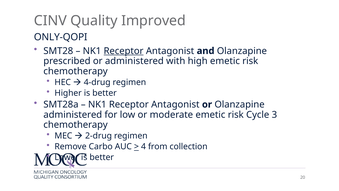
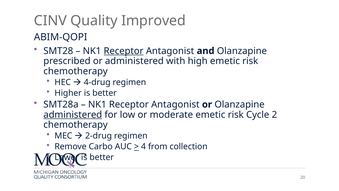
ONLY-QOPI: ONLY-QOPI -> ABIM-QOPI
administered at (73, 114) underline: none -> present
3: 3 -> 2
